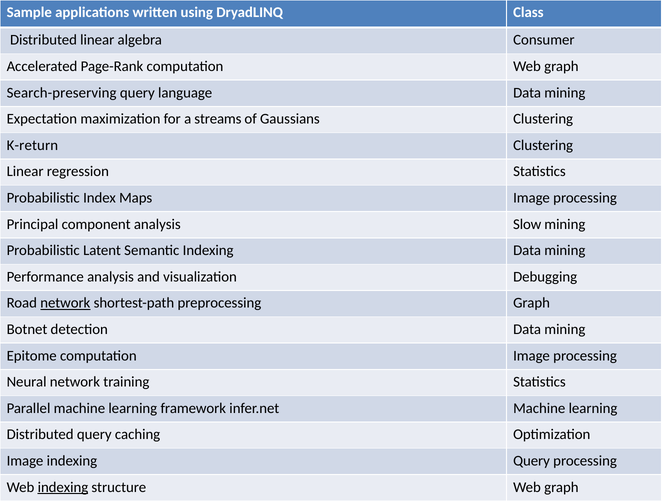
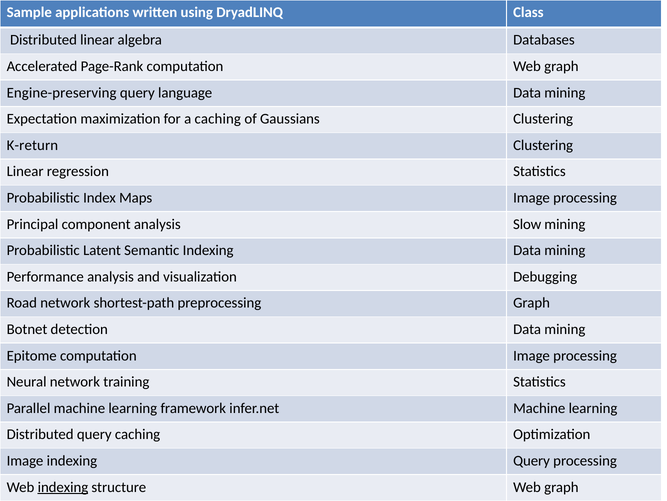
Consumer: Consumer -> Databases
Search-preserving: Search-preserving -> Engine-preserving
a streams: streams -> caching
network at (65, 303) underline: present -> none
